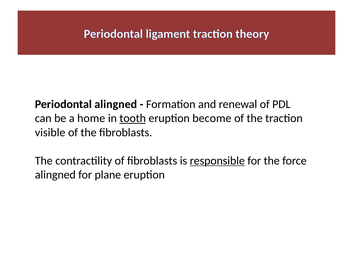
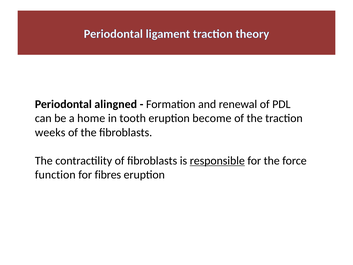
tooth underline: present -> none
visible: visible -> weeks
alingned at (55, 175): alingned -> function
plane: plane -> fibres
